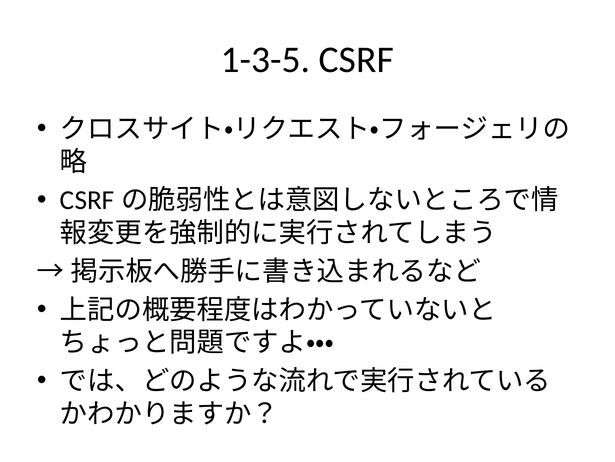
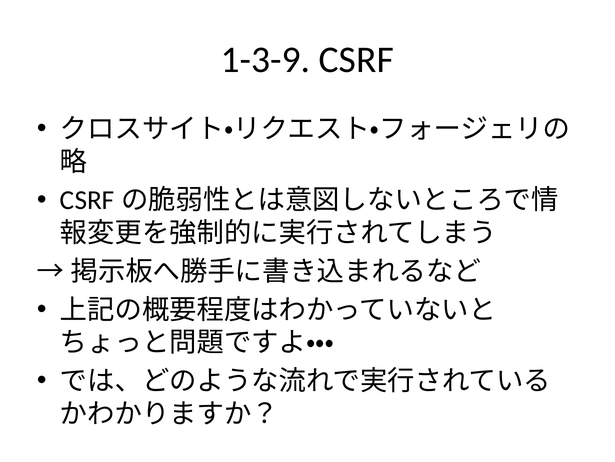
1-3-5: 1-3-5 -> 1-3-9
